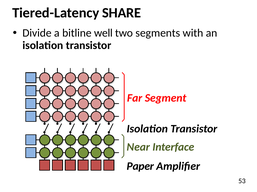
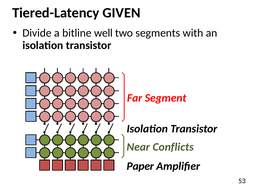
SHARE: SHARE -> GIVEN
Interface: Interface -> Conflicts
